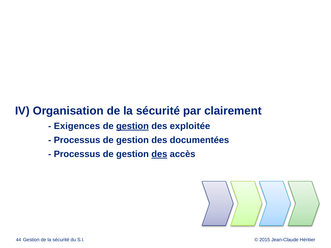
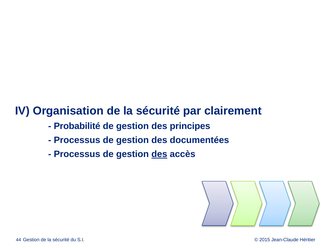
Exigences: Exigences -> Probabilité
gestion at (132, 126) underline: present -> none
exploitée: exploitée -> principes
